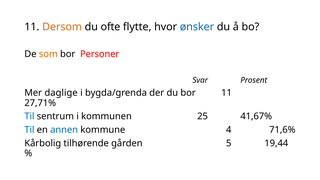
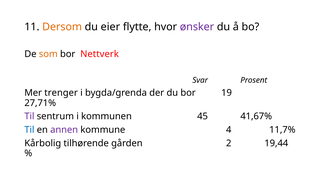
ofte: ofte -> eier
ønsker colour: blue -> purple
Personer: Personer -> Nettverk
daglige: daglige -> trenger
bor 11: 11 -> 19
Til at (29, 116) colour: blue -> purple
25: 25 -> 45
annen colour: blue -> purple
71,6%: 71,6% -> 11,7%
5: 5 -> 2
